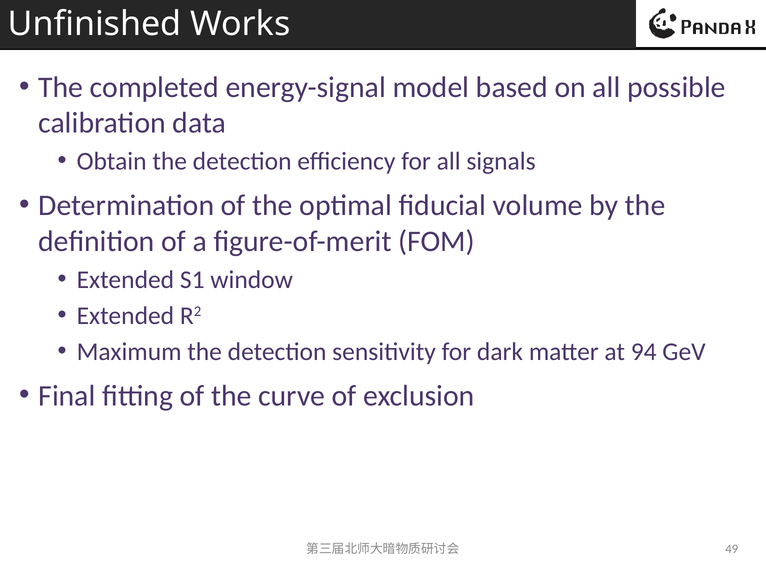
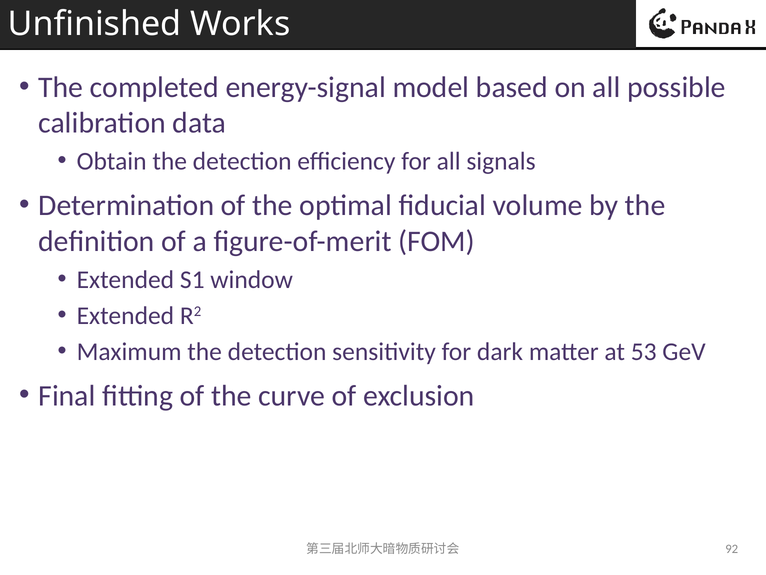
94: 94 -> 53
49: 49 -> 92
